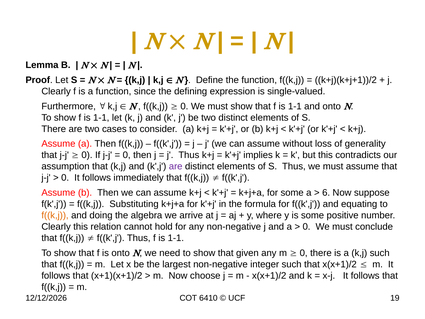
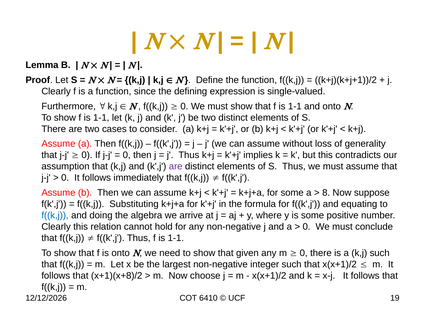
6: 6 -> 8
f((k,j at (55, 215) colour: orange -> blue
x+1)(x+1)/2: x+1)(x+1)/2 -> x+1)(x+8)/2
